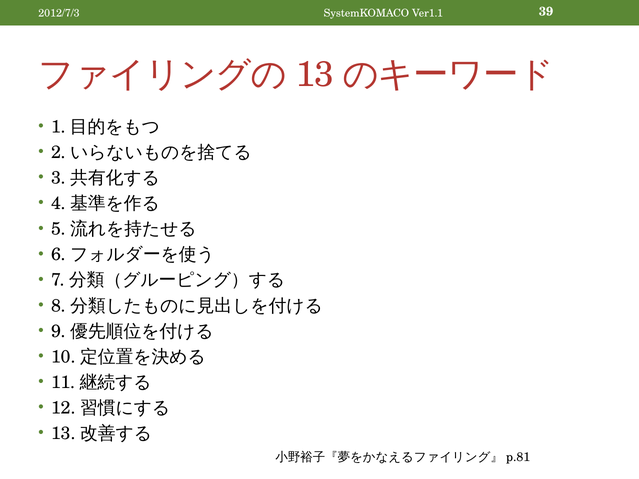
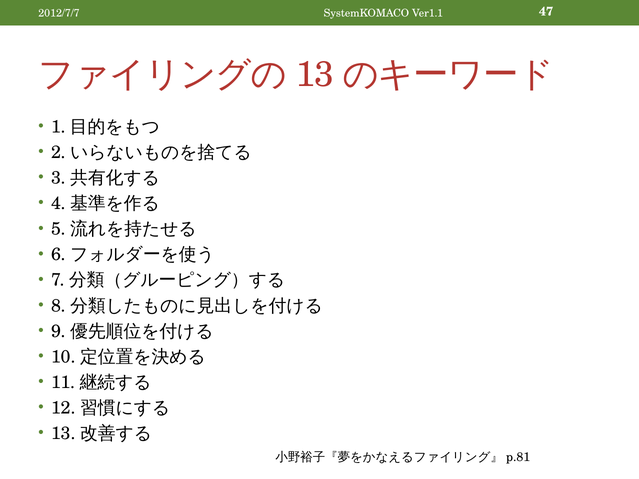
2012/7/3: 2012/7/3 -> 2012/7/7
39: 39 -> 47
